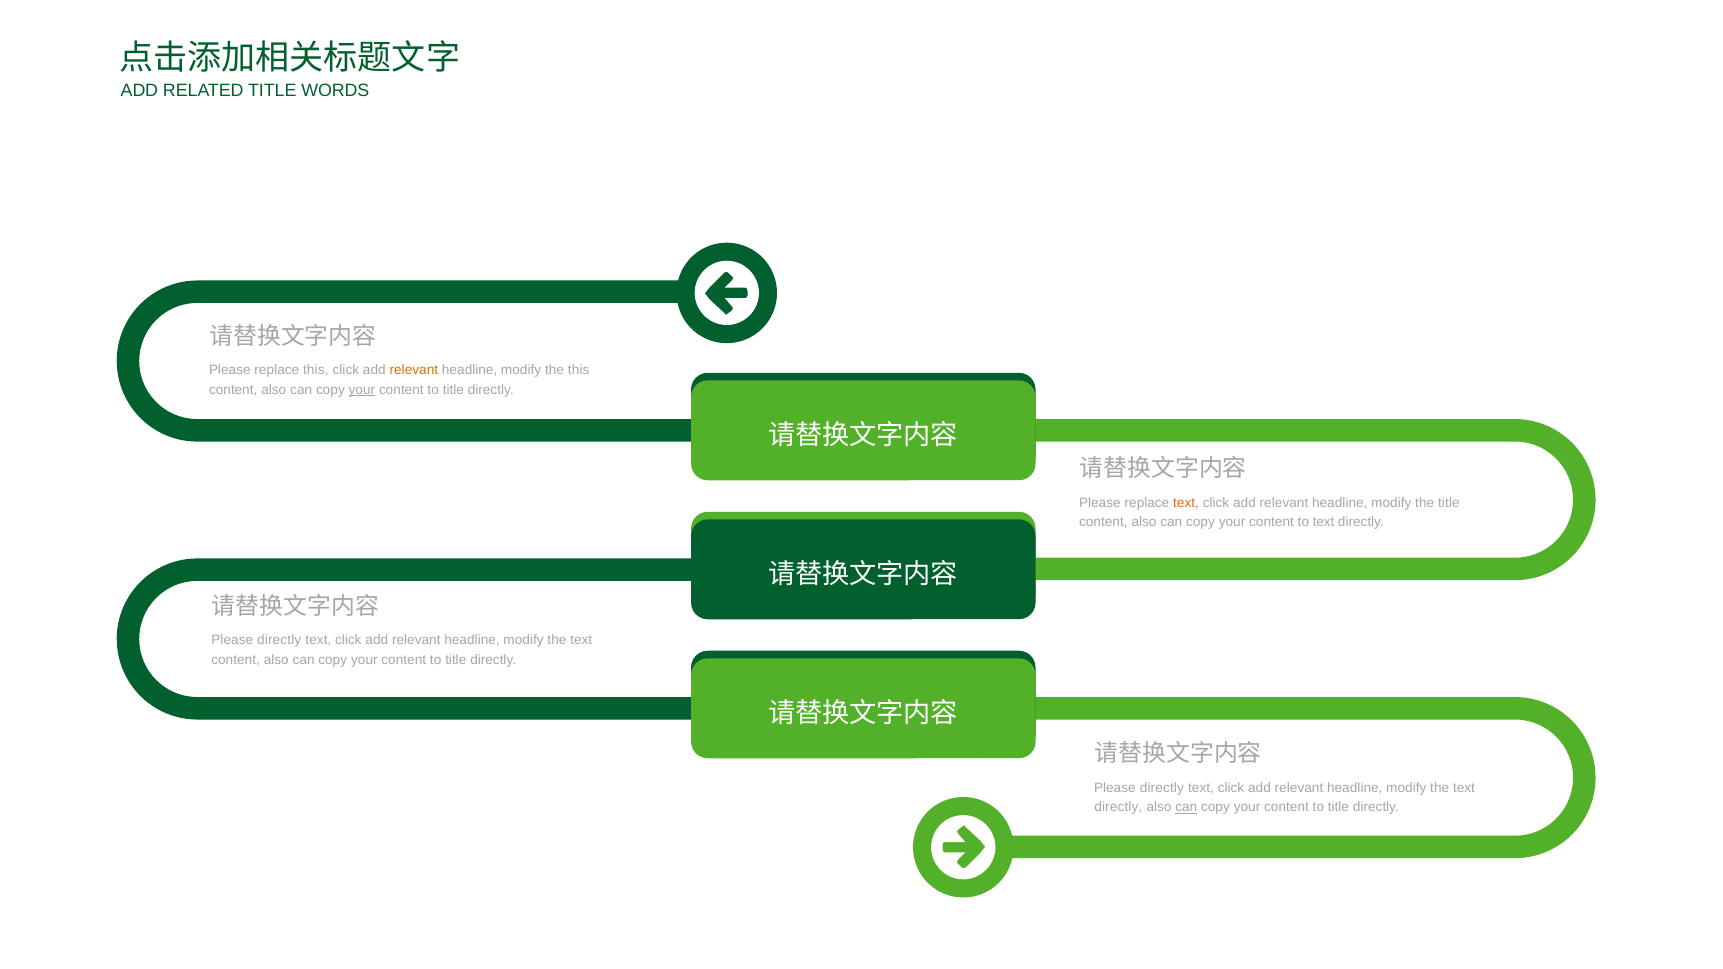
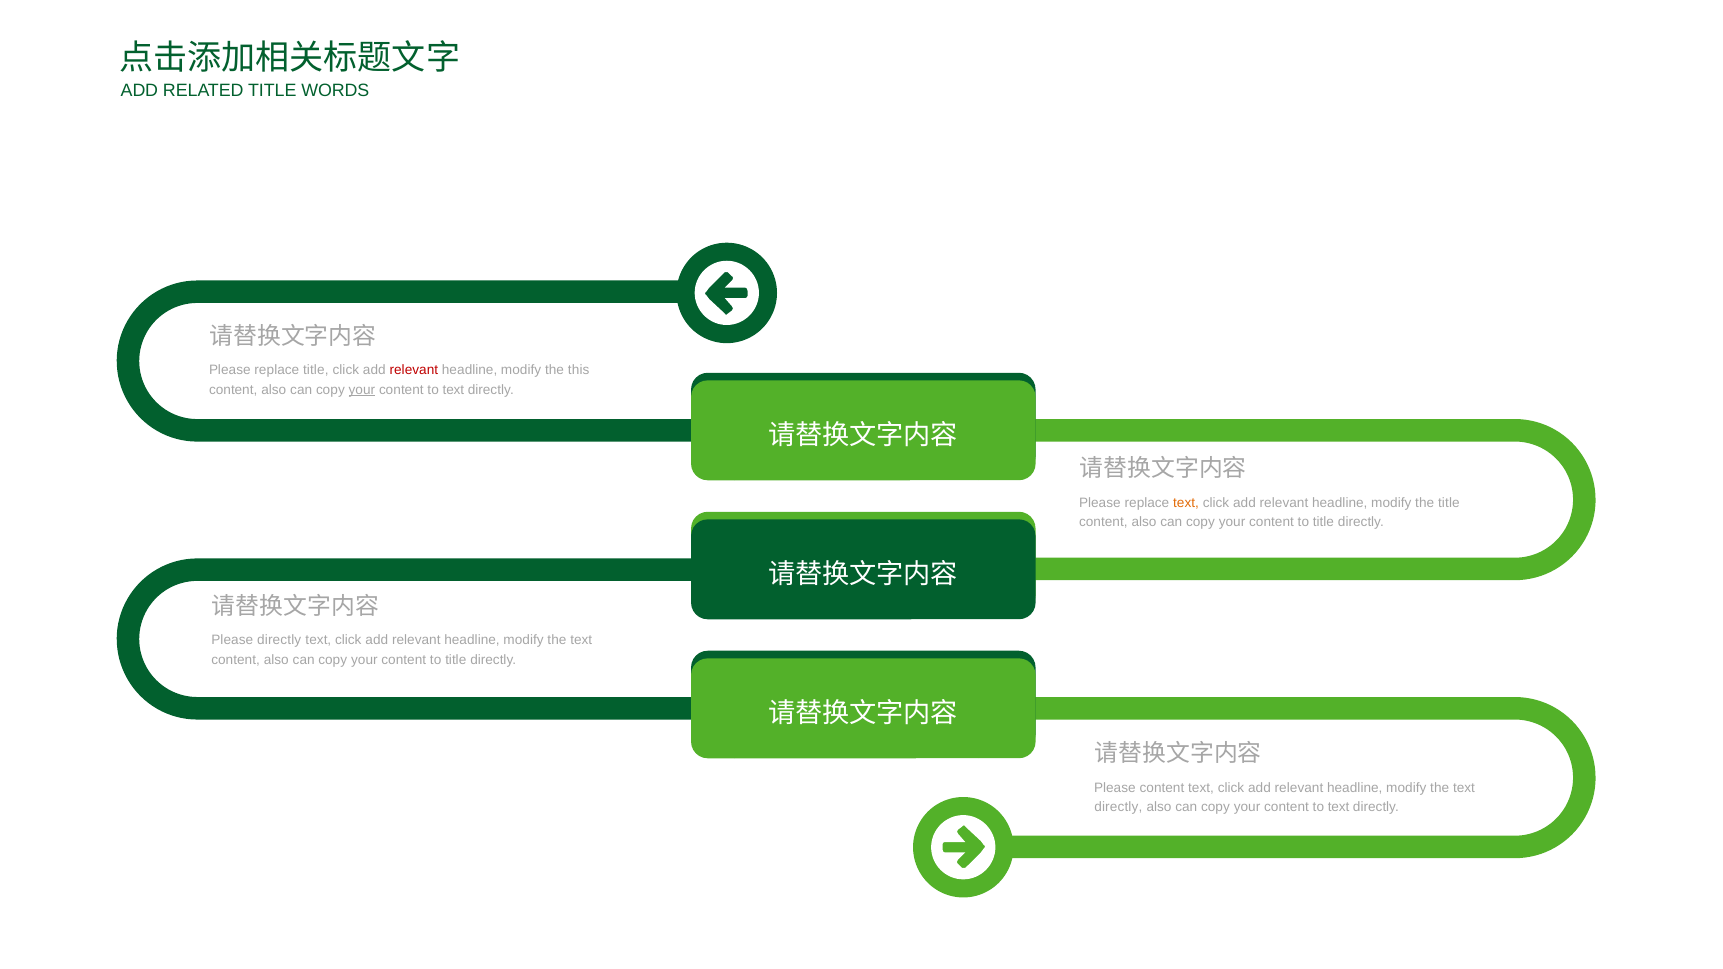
replace this: this -> title
relevant at (414, 370) colour: orange -> red
title at (453, 390): title -> text
text at (1324, 522): text -> title
directly at (1162, 788): directly -> content
can at (1186, 807) underline: present -> none
title at (1338, 807): title -> text
